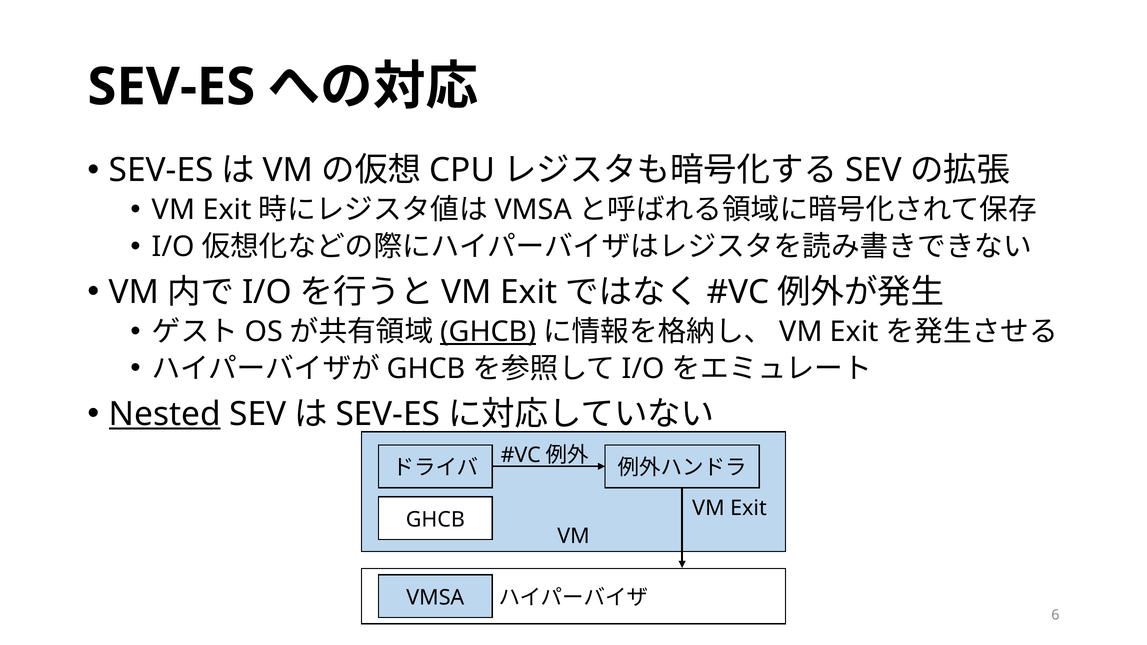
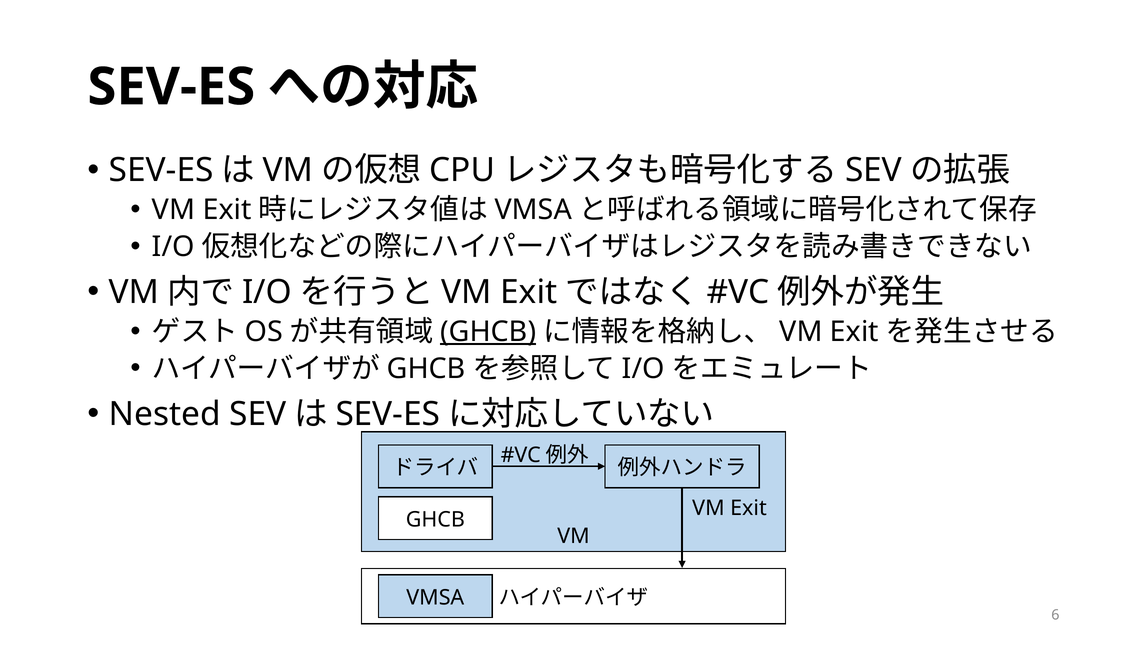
Nested underline: present -> none
